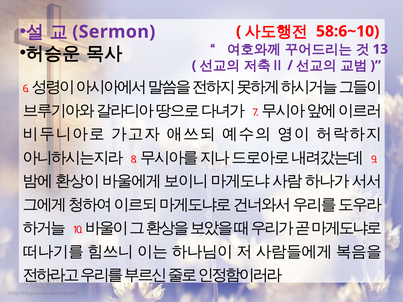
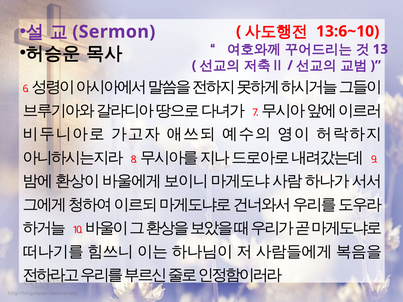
58:6~10: 58:6~10 -> 13:6~10
